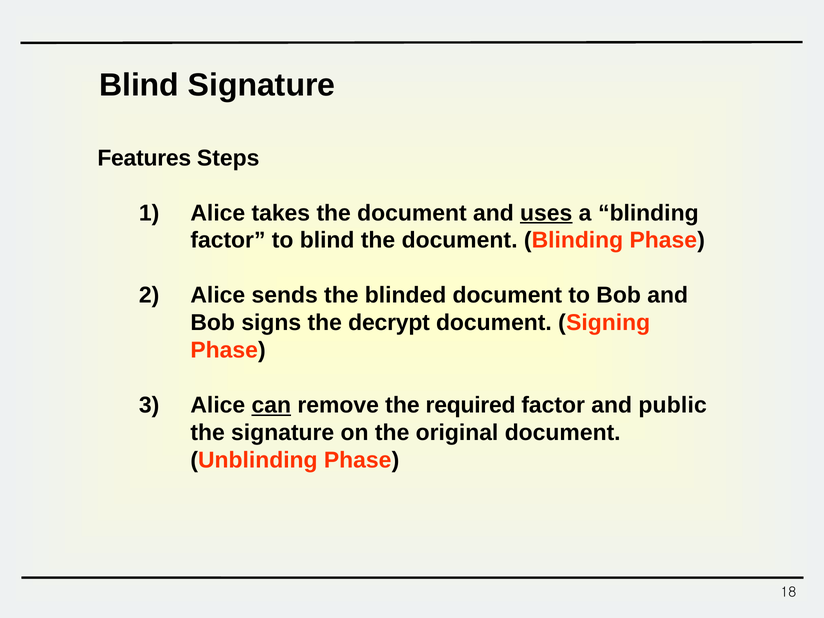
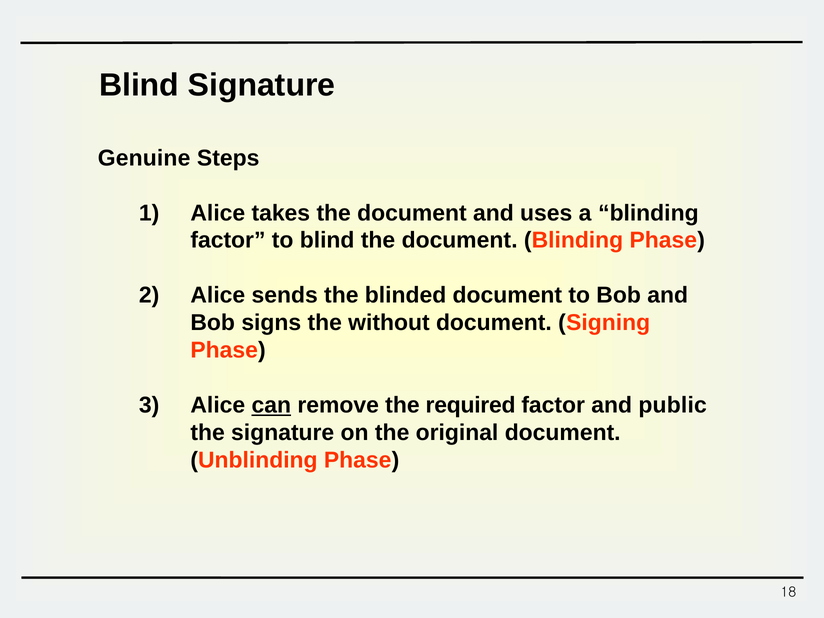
Features: Features -> Genuine
uses underline: present -> none
decrypt: decrypt -> without
